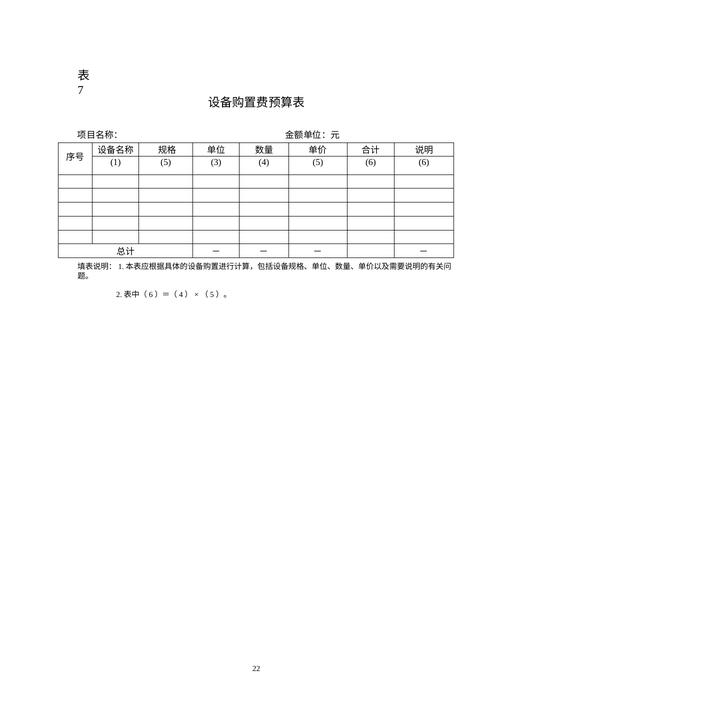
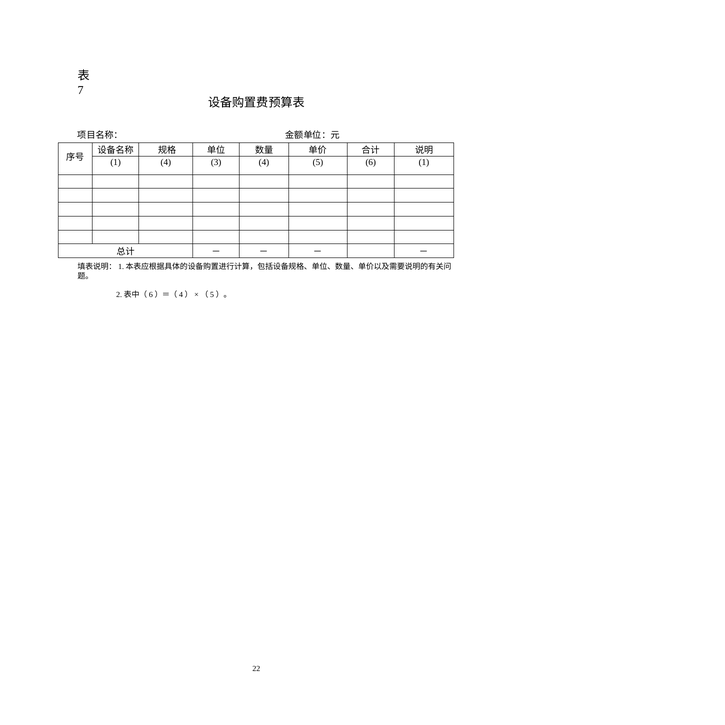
1 5: 5 -> 4
6 6: 6 -> 1
